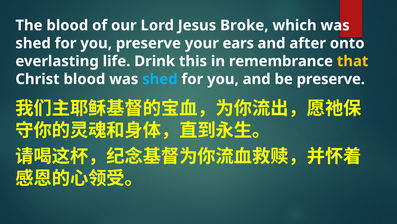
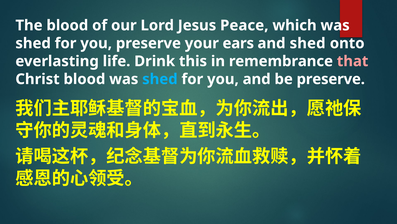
Broke: Broke -> Peace
and after: after -> shed
that colour: yellow -> pink
